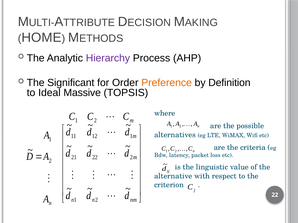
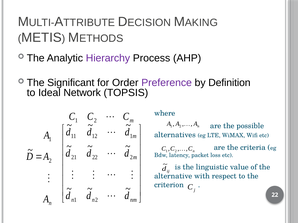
HOME: HOME -> METIS
Preference colour: orange -> purple
Massive: Massive -> Network
